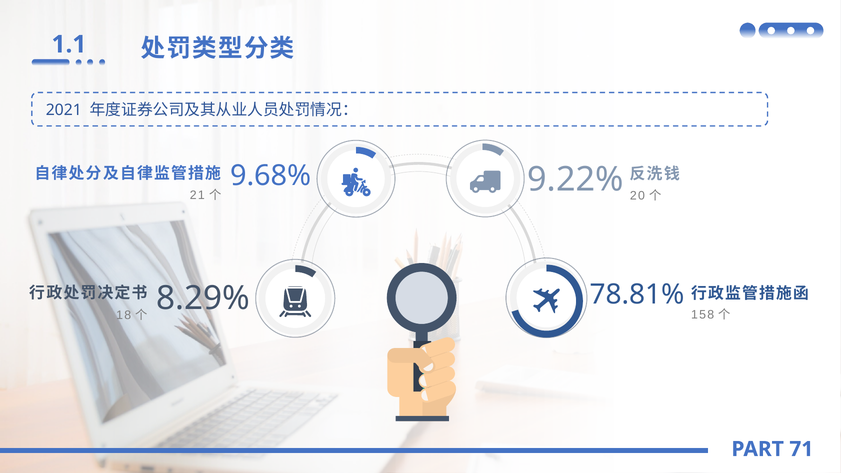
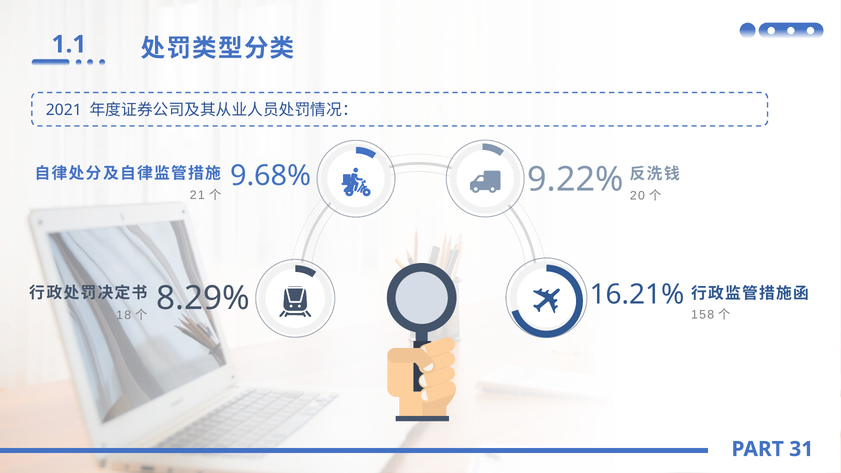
78.81%: 78.81% -> 16.21%
71: 71 -> 31
